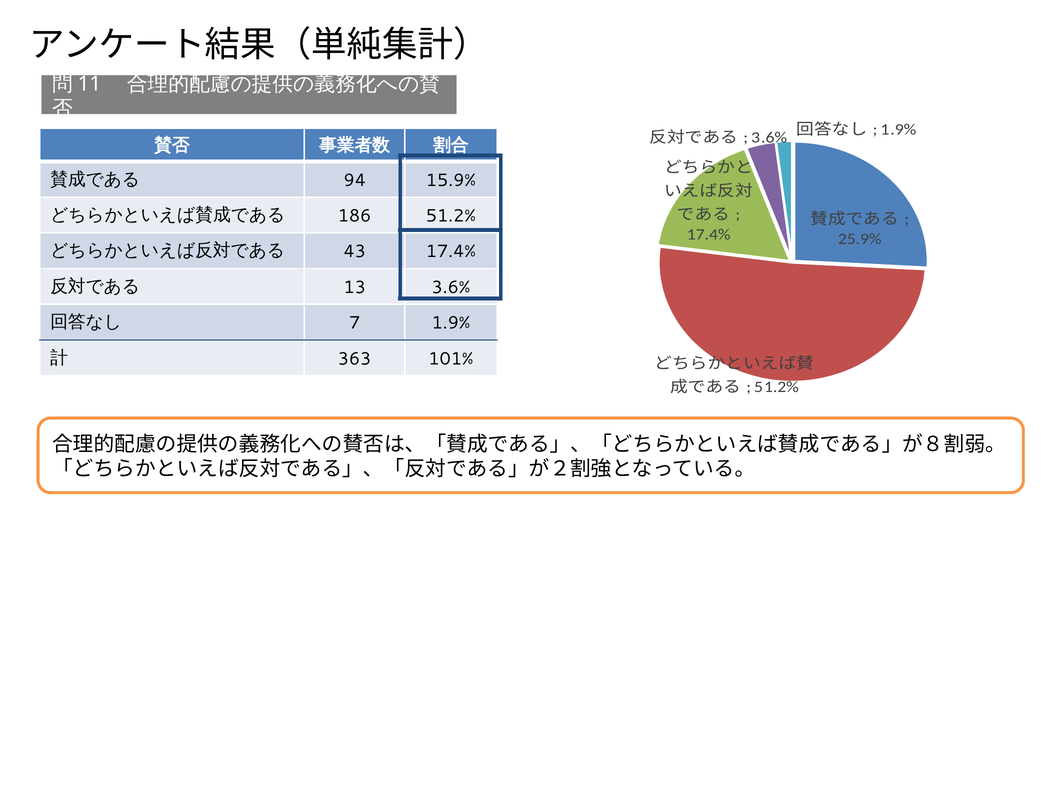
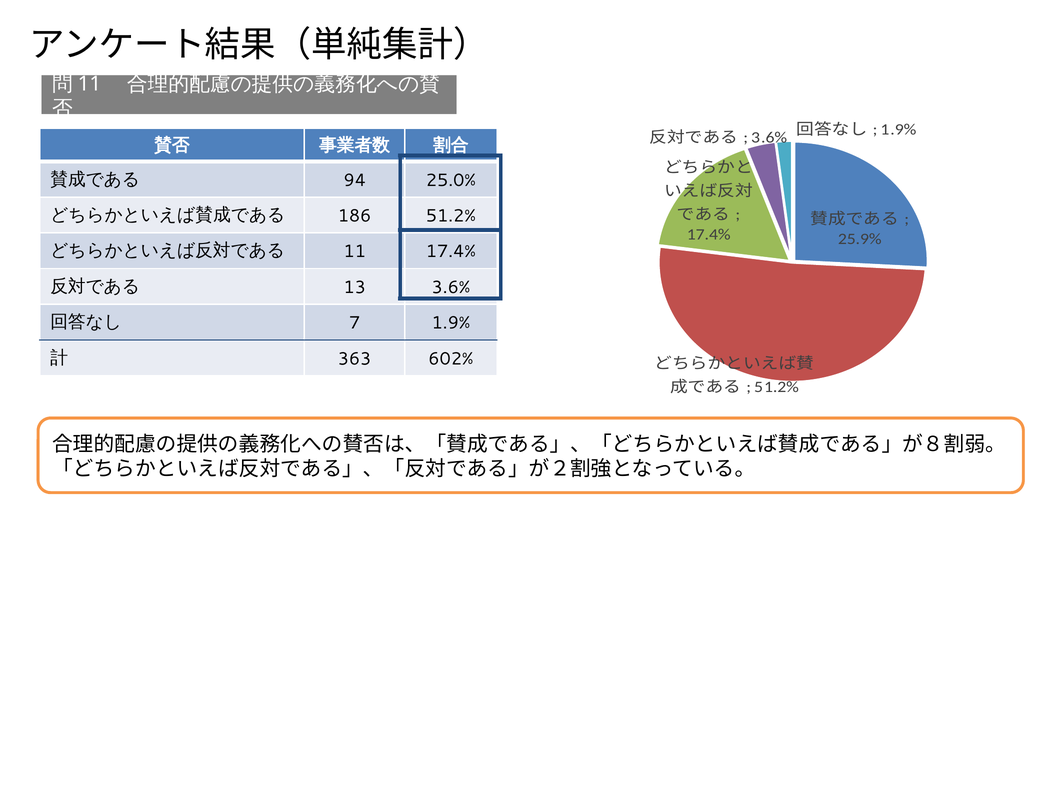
15.9%: 15.9% -> 25.0%
43: 43 -> 11
101%: 101% -> 602%
